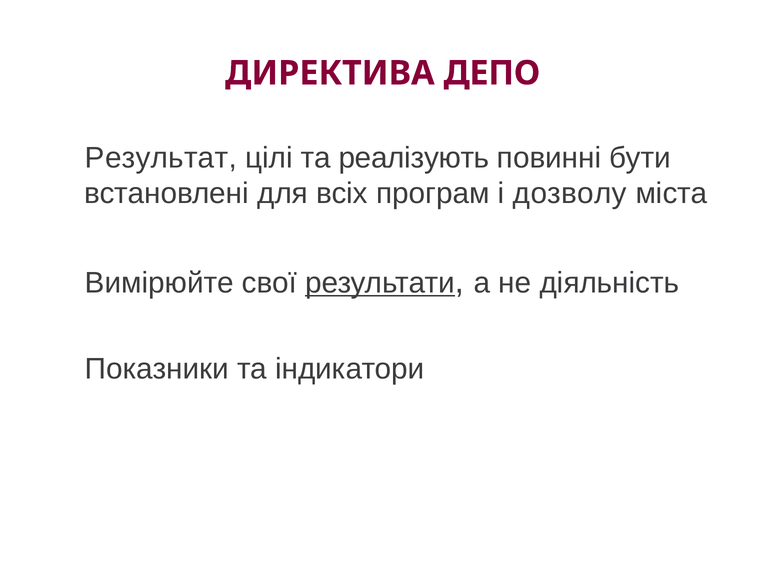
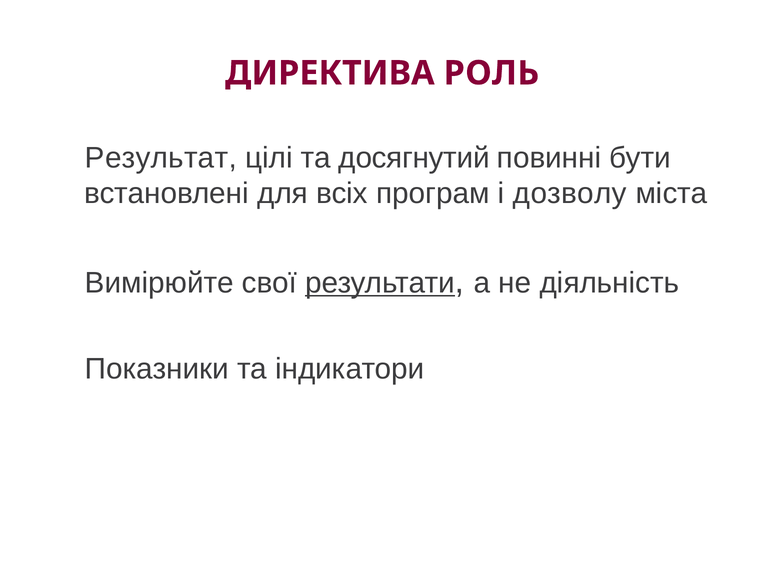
ДЕПО: ДЕПО -> РОЛЬ
реалізують: реалізують -> досягнутий
